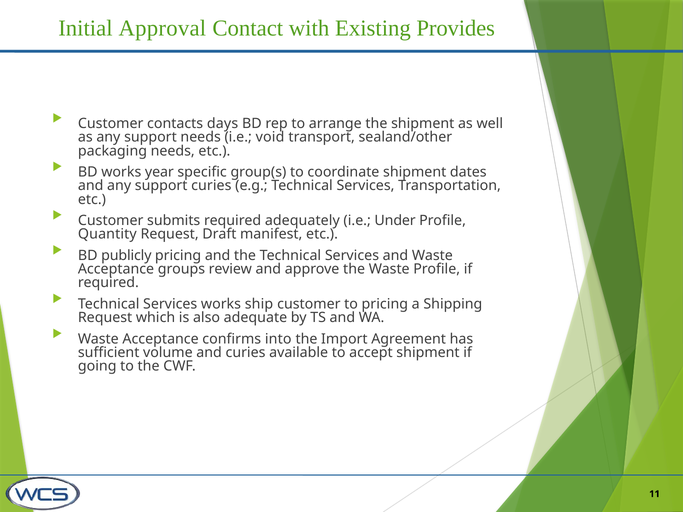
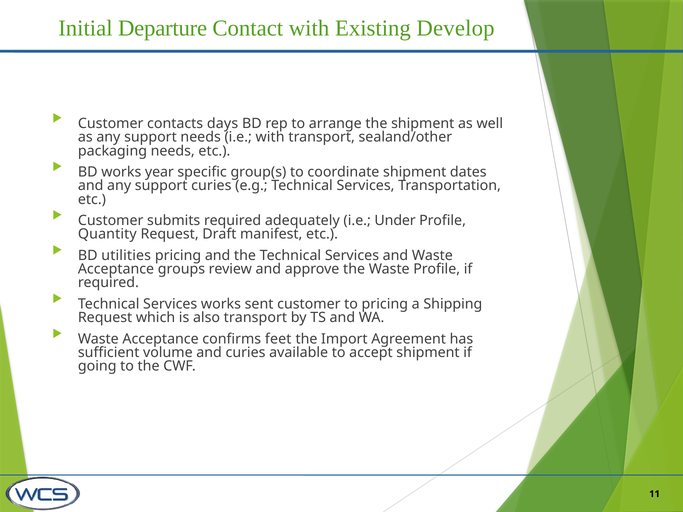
Approval: Approval -> Departure
Provides: Provides -> Develop
i.e void: void -> with
publicly: publicly -> utilities
ship: ship -> sent
also adequate: adequate -> transport
into: into -> feet
